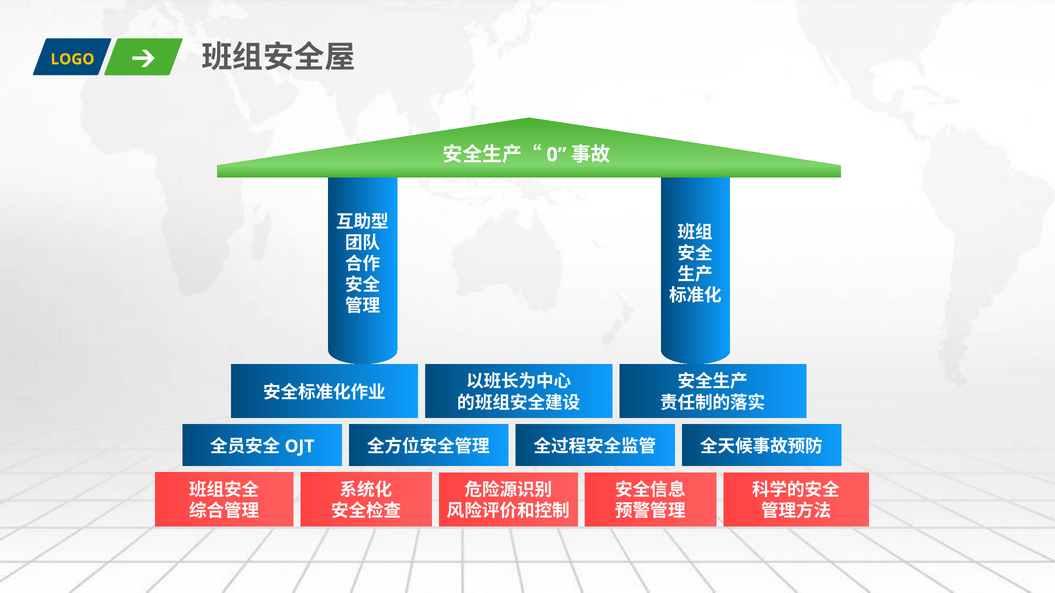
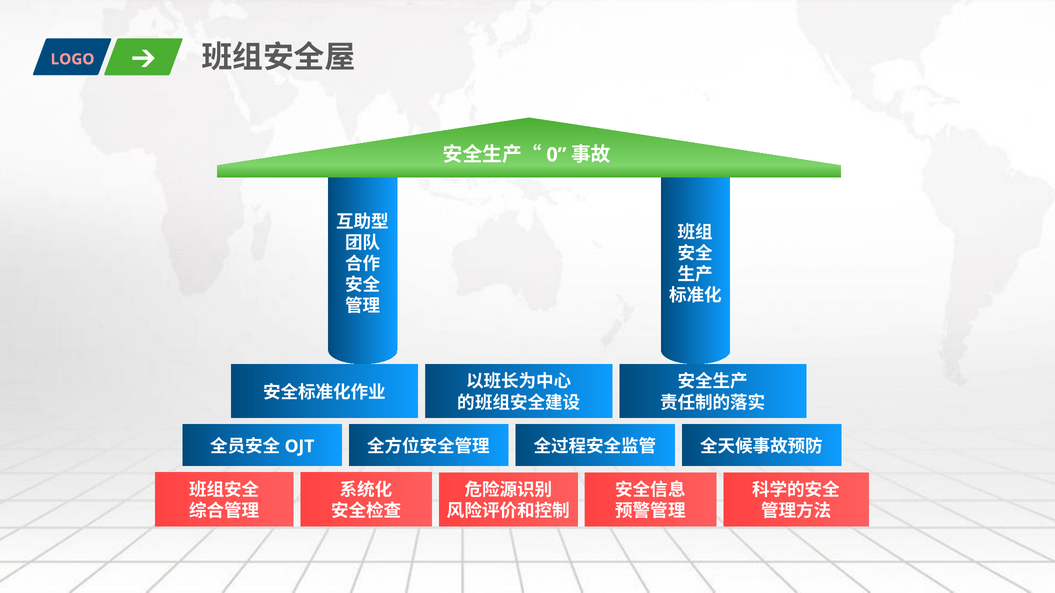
LOGO colour: yellow -> pink
